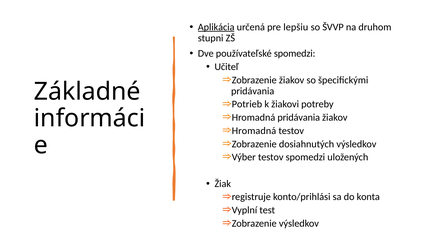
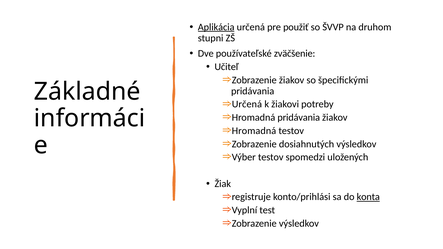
lepšiu: lepšiu -> použiť
používateľské spomedzi: spomedzi -> zväčšenie
Potrieb at (247, 104): Potrieb -> Určená
konta underline: none -> present
